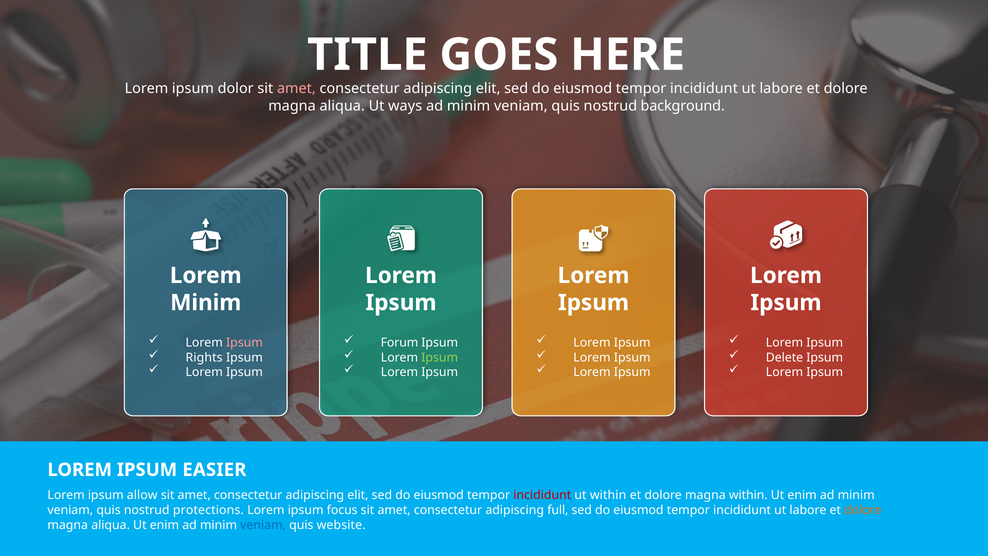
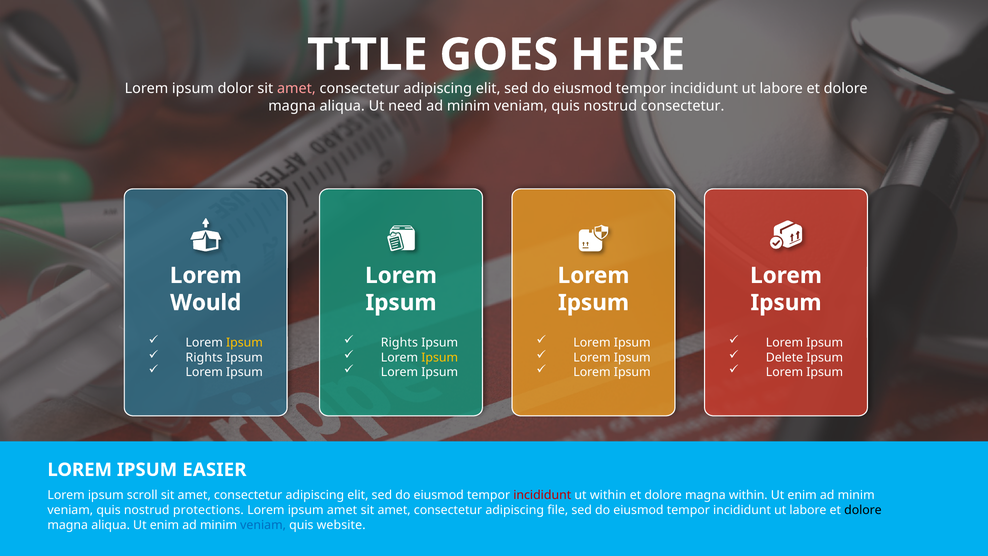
ways: ways -> need
nostrud background: background -> consectetur
Minim at (206, 303): Minim -> Would
Ipsum at (244, 343) colour: pink -> yellow
Forum at (400, 343): Forum -> Rights
Ipsum at (440, 357) colour: light green -> yellow
allow: allow -> scroll
ipsum focus: focus -> amet
full: full -> file
dolore at (863, 510) colour: orange -> black
